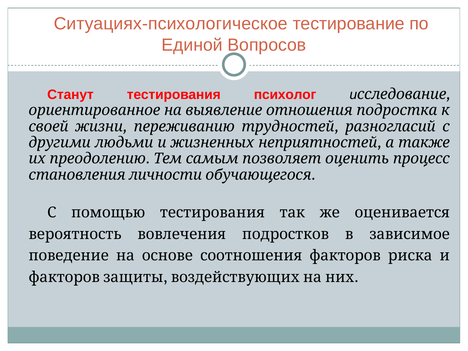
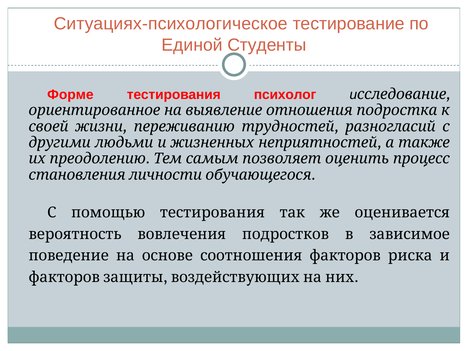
Вопросов: Вопросов -> Студенты
Станут: Станут -> Форме
